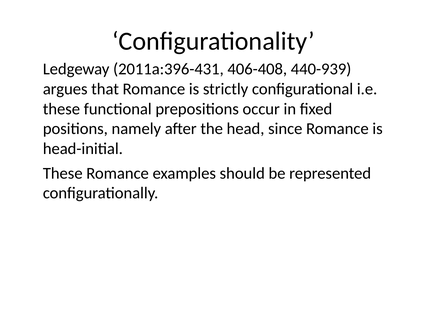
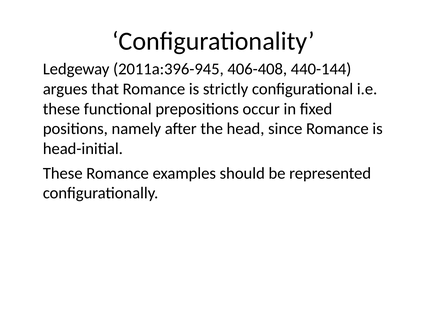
2011a:396-431: 2011a:396-431 -> 2011a:396-945
440-939: 440-939 -> 440-144
